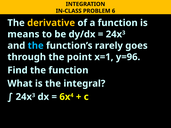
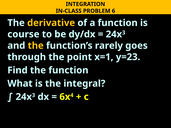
means: means -> course
the at (36, 46) colour: light blue -> yellow
y=96: y=96 -> y=23
